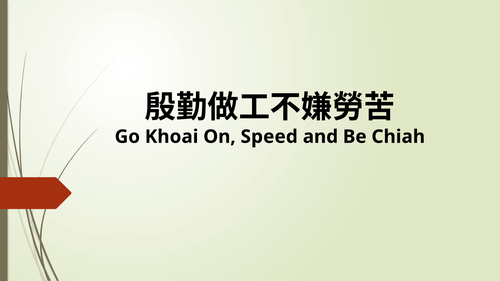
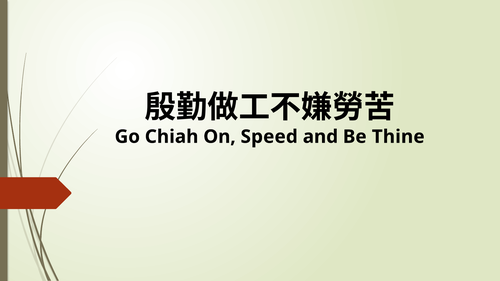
Khoai: Khoai -> Chiah
Chiah: Chiah -> Thine
